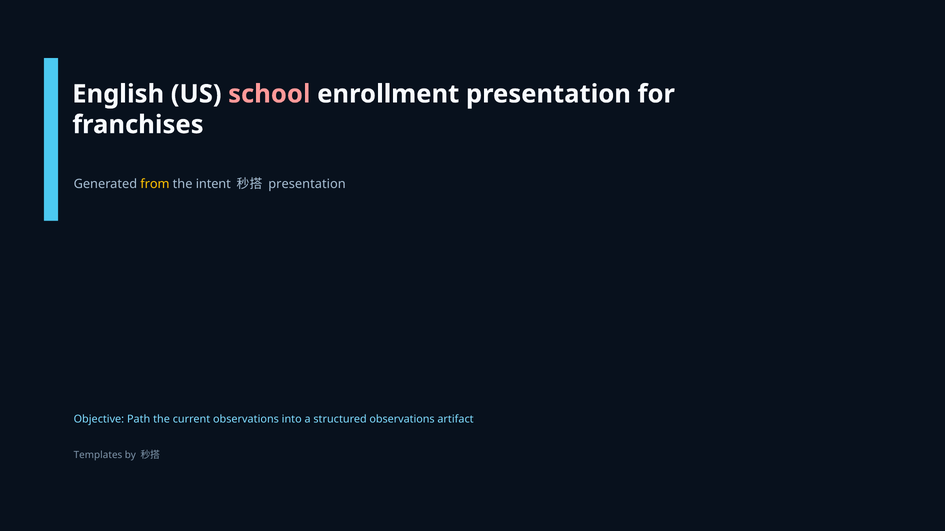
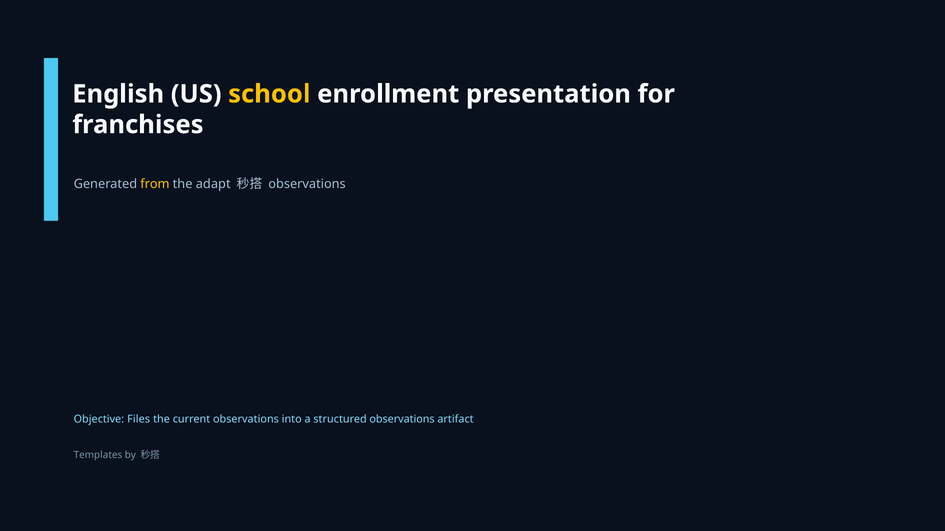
school colour: pink -> yellow
intent: intent -> adapt
presentation at (307, 184): presentation -> observations
Path: Path -> Files
